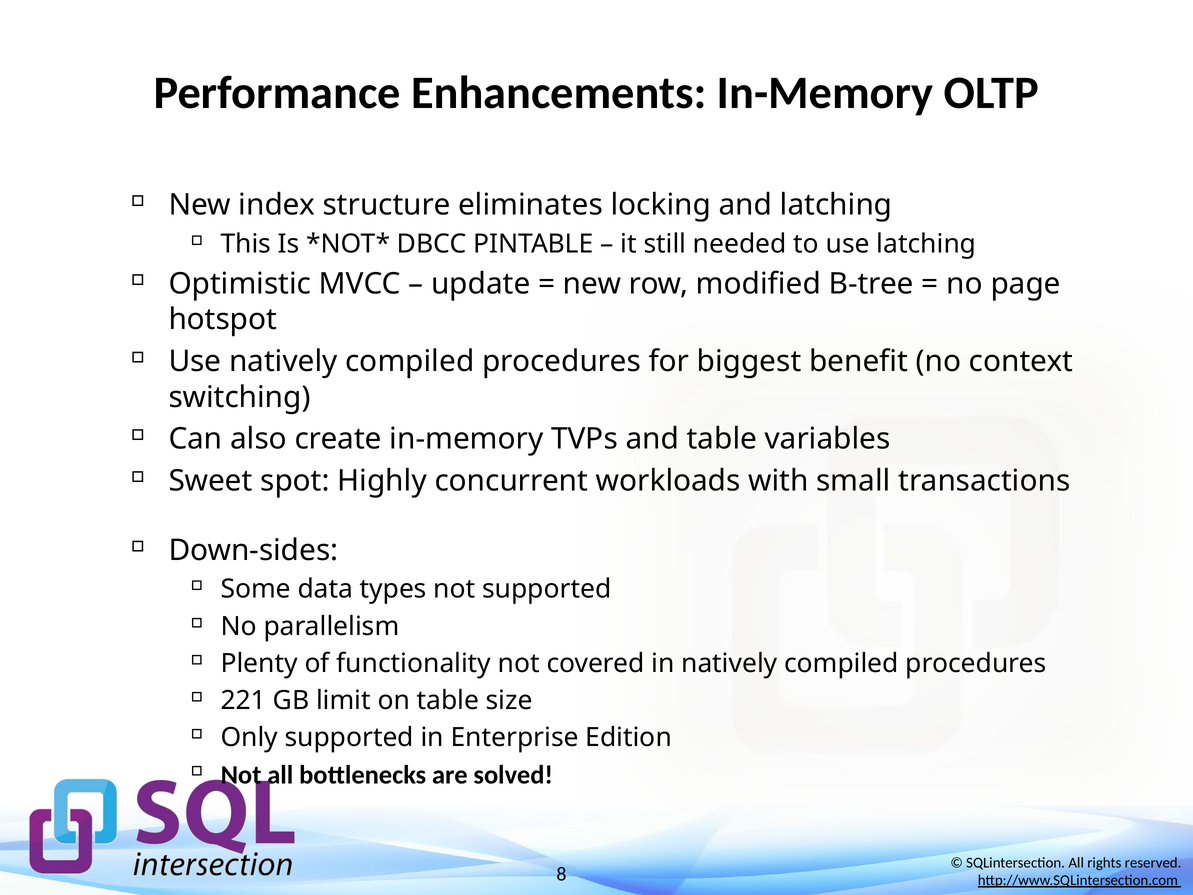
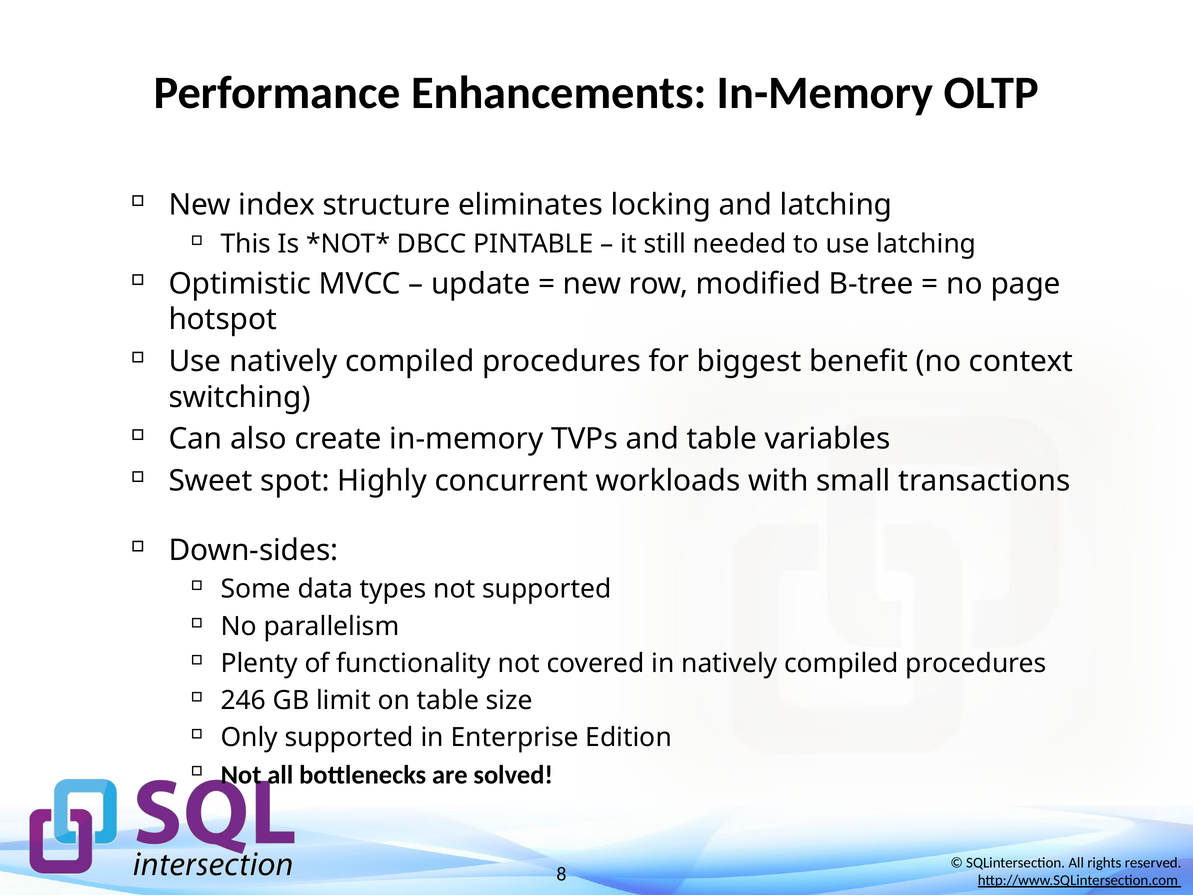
221: 221 -> 246
